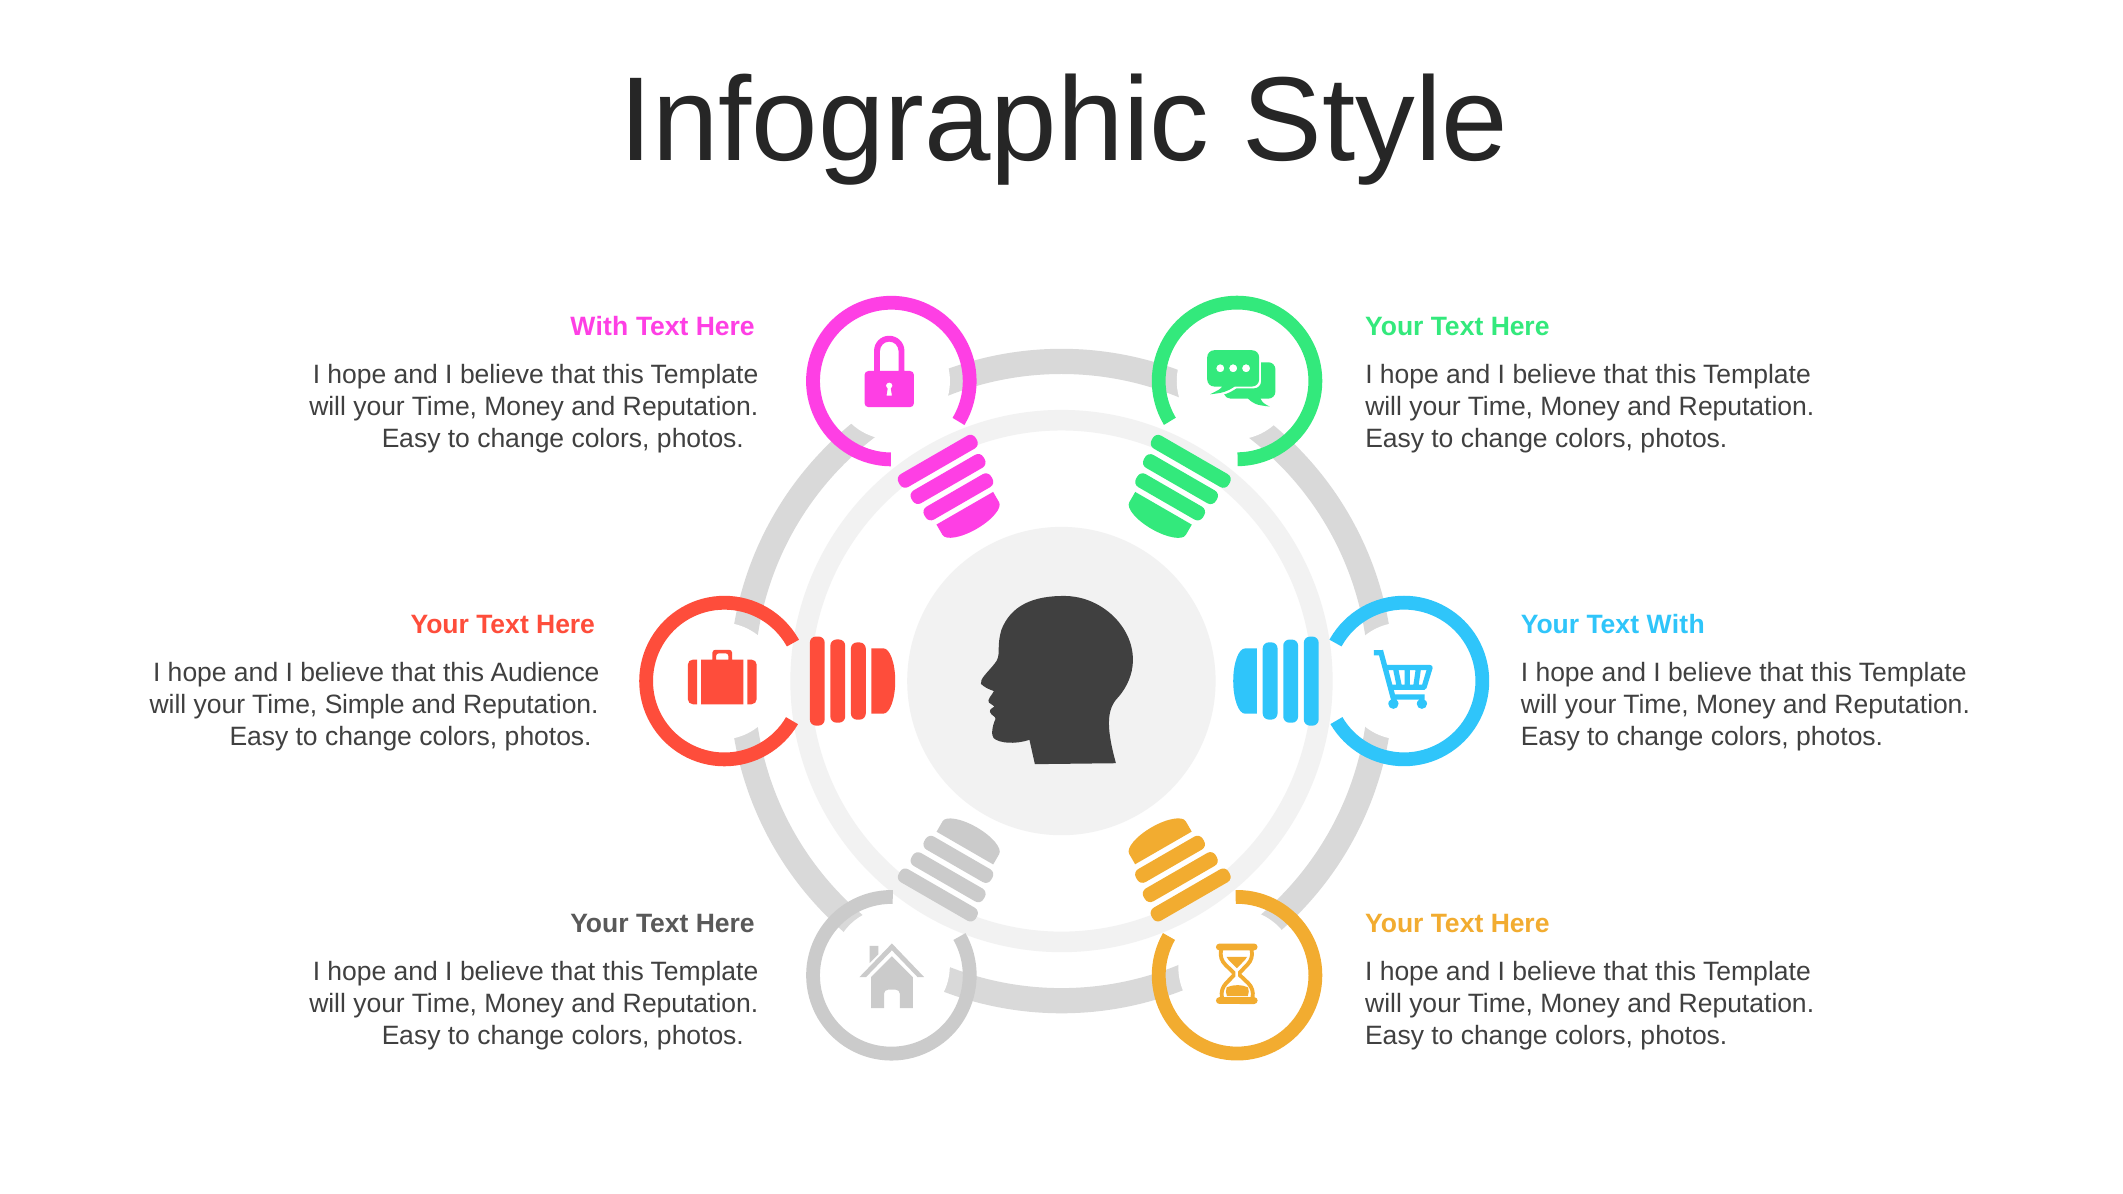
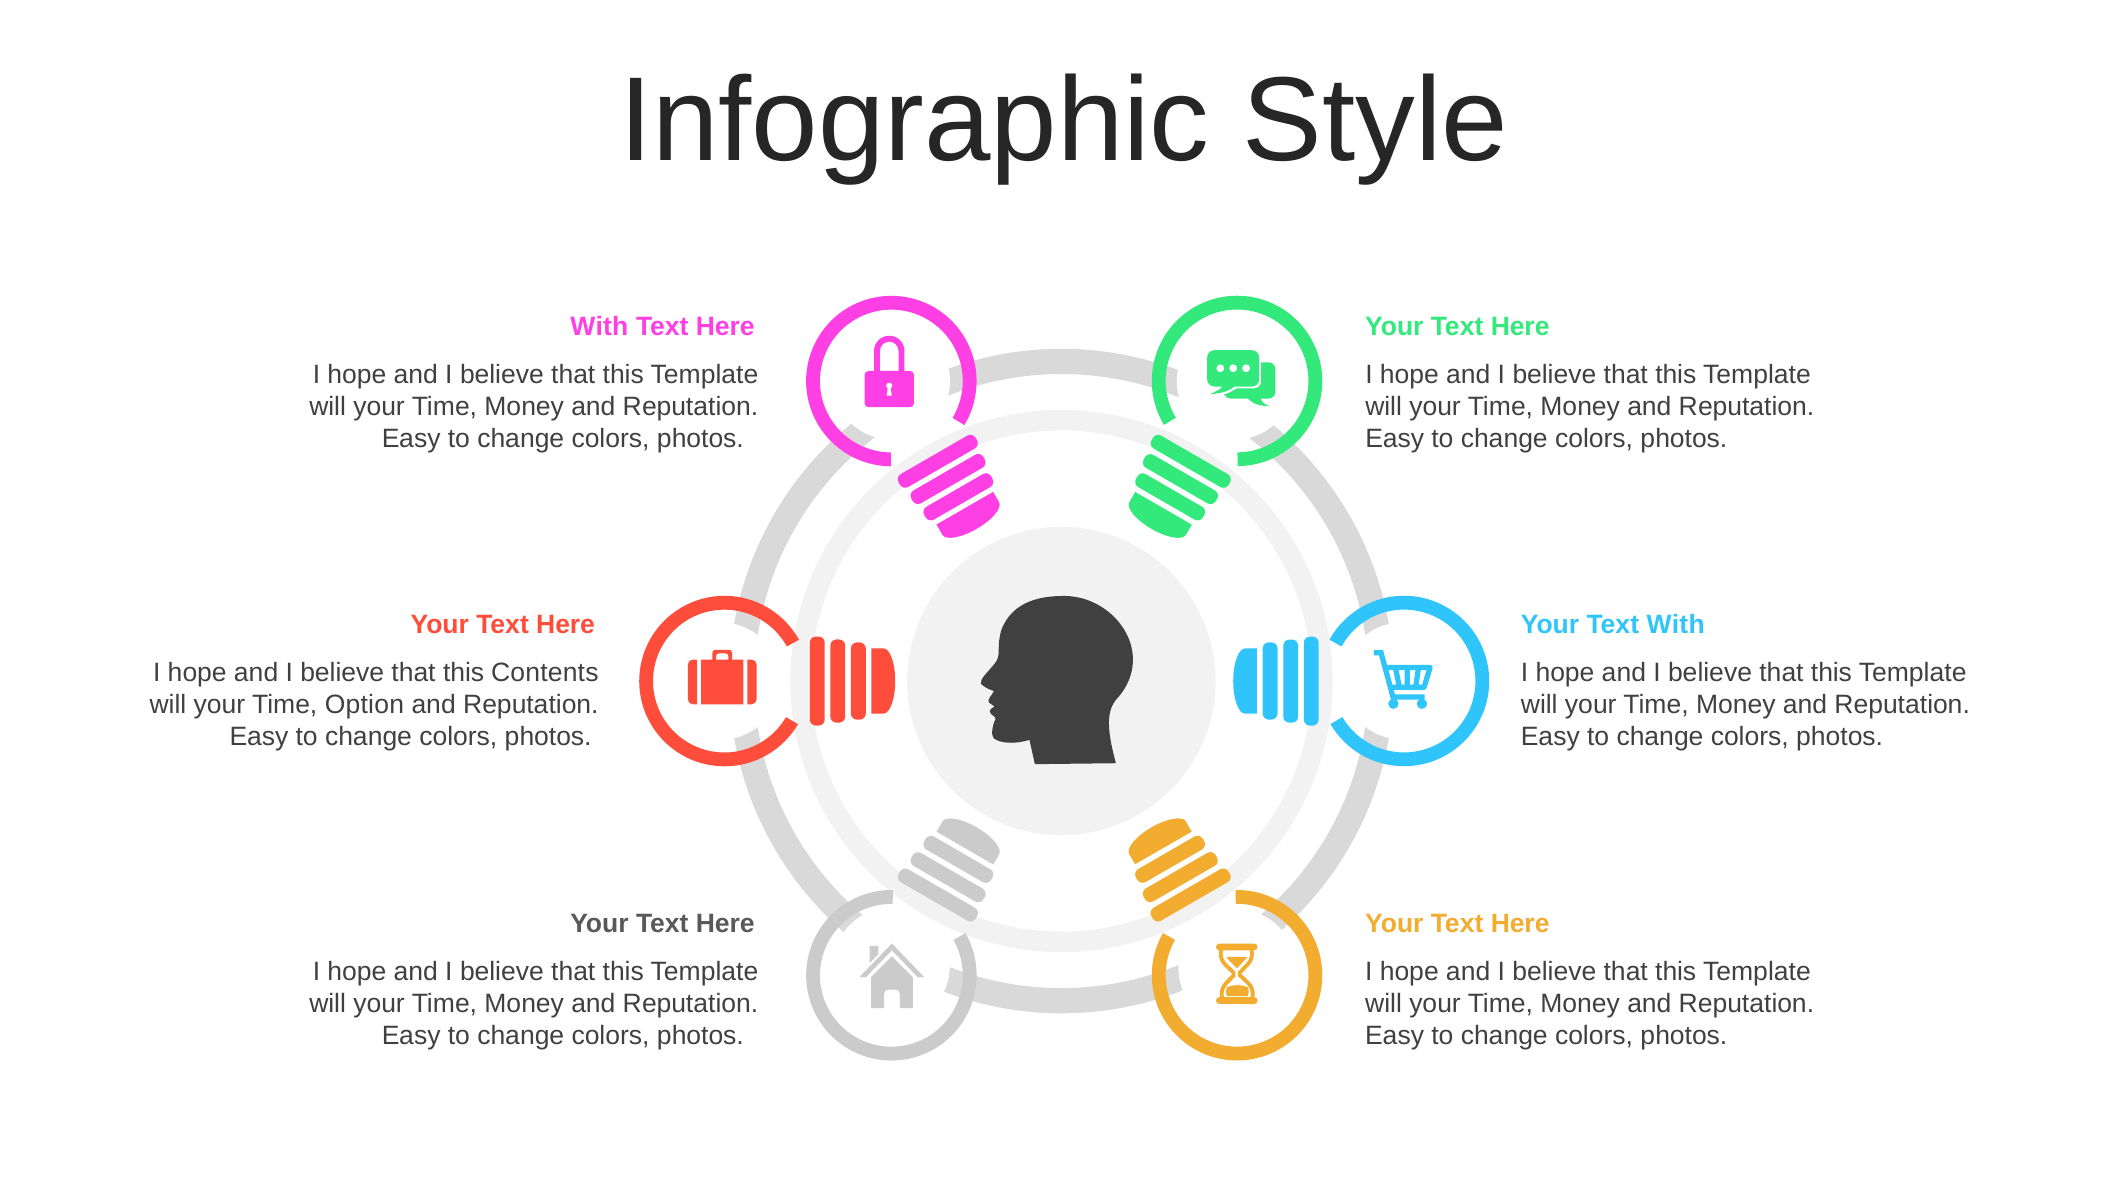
Audience: Audience -> Contents
Simple: Simple -> Option
